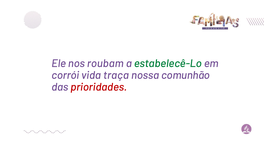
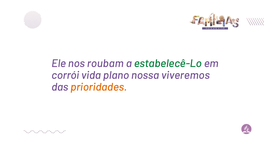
traça: traça -> plano
comunhão: comunhão -> viveremos
prioridades colour: red -> orange
